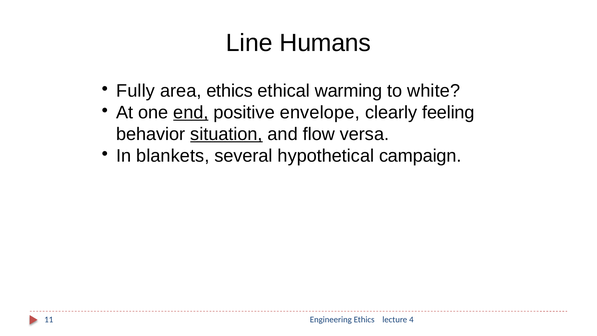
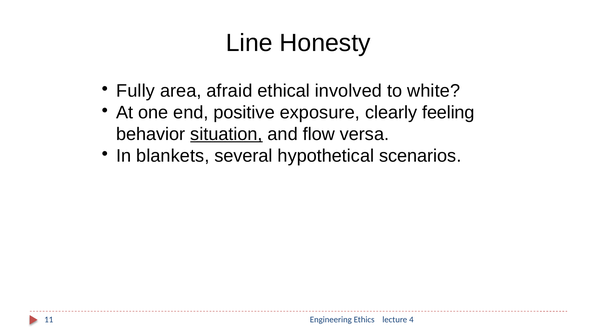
Humans: Humans -> Honesty
area ethics: ethics -> afraid
warming: warming -> involved
end underline: present -> none
envelope: envelope -> exposure
campaign: campaign -> scenarios
